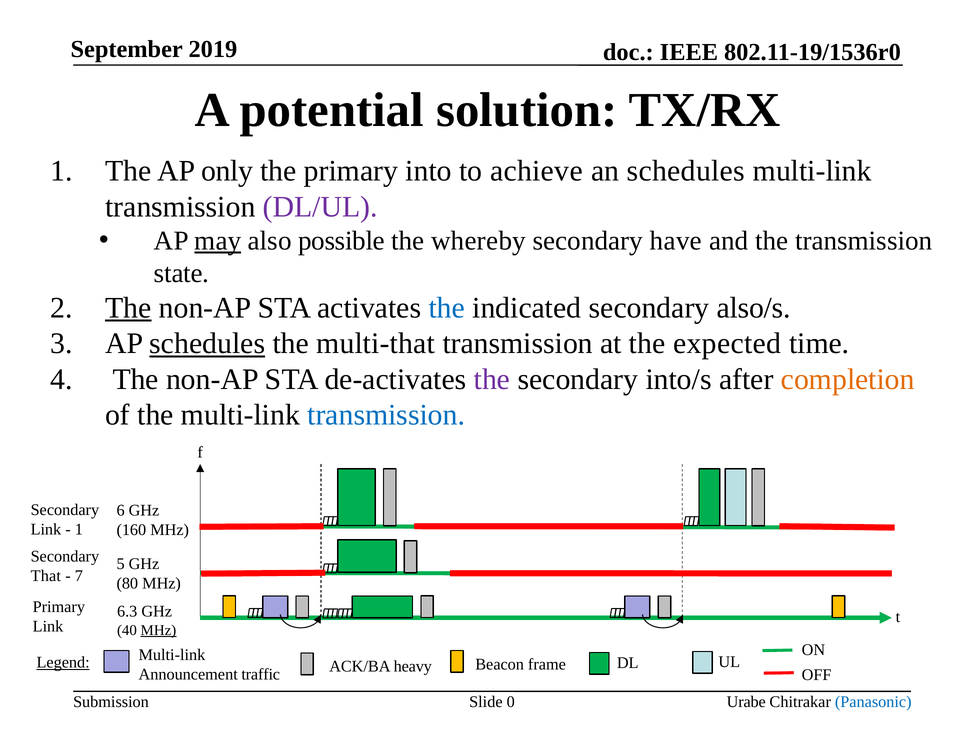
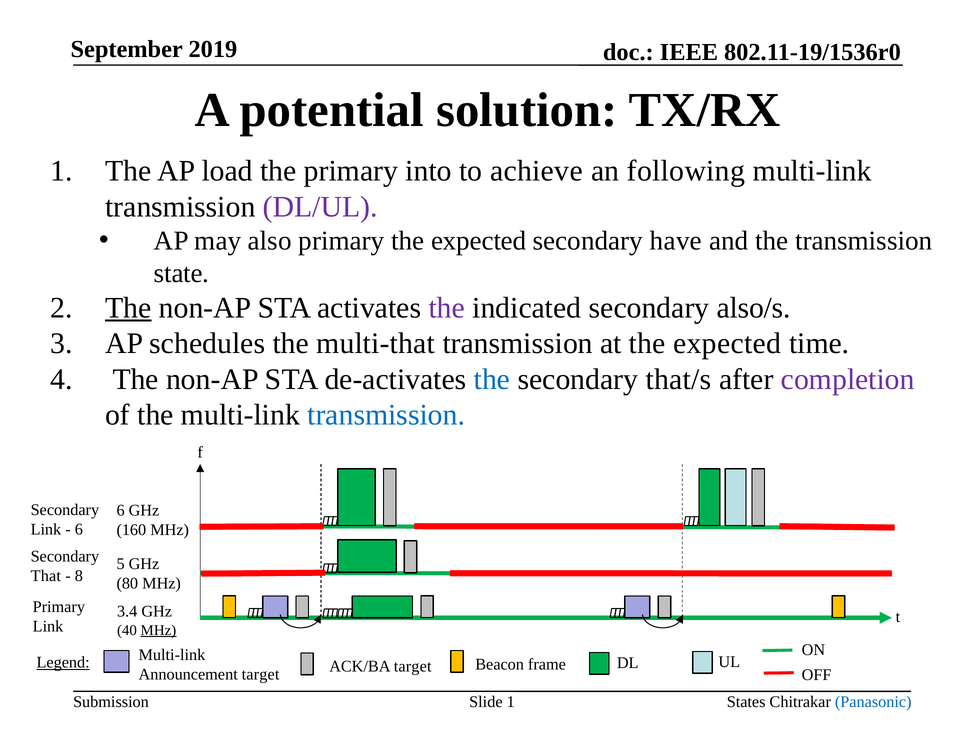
only: only -> load
an schedules: schedules -> following
may underline: present -> none
also possible: possible -> primary
whereby at (479, 241): whereby -> expected
the at (447, 308) colour: blue -> purple
schedules at (207, 344) underline: present -> none
the at (492, 379) colour: purple -> blue
into/s: into/s -> that/s
completion colour: orange -> purple
1 at (79, 529): 1 -> 6
7: 7 -> 8
6.3: 6.3 -> 3.4
ACK/BA heavy: heavy -> target
Announcement traffic: traffic -> target
Slide 0: 0 -> 1
Urabe: Urabe -> States
